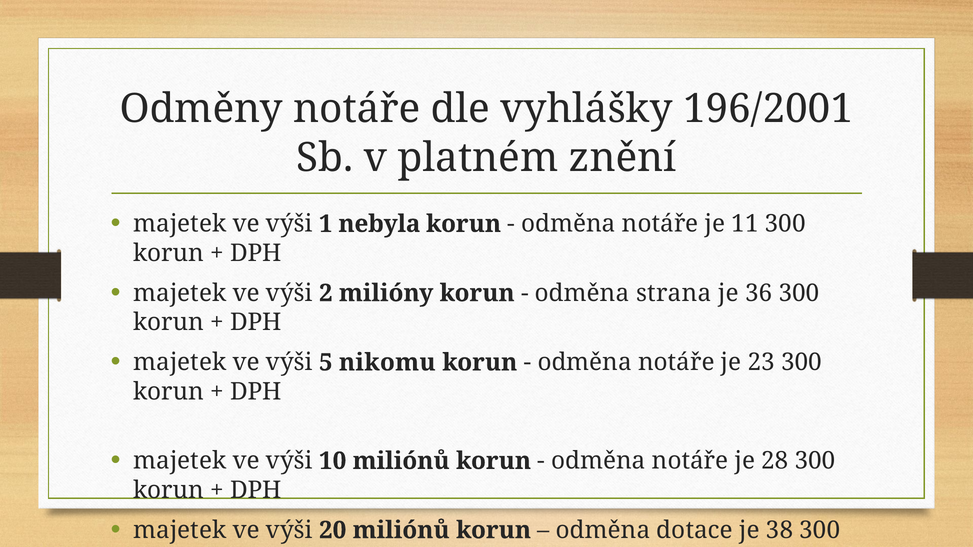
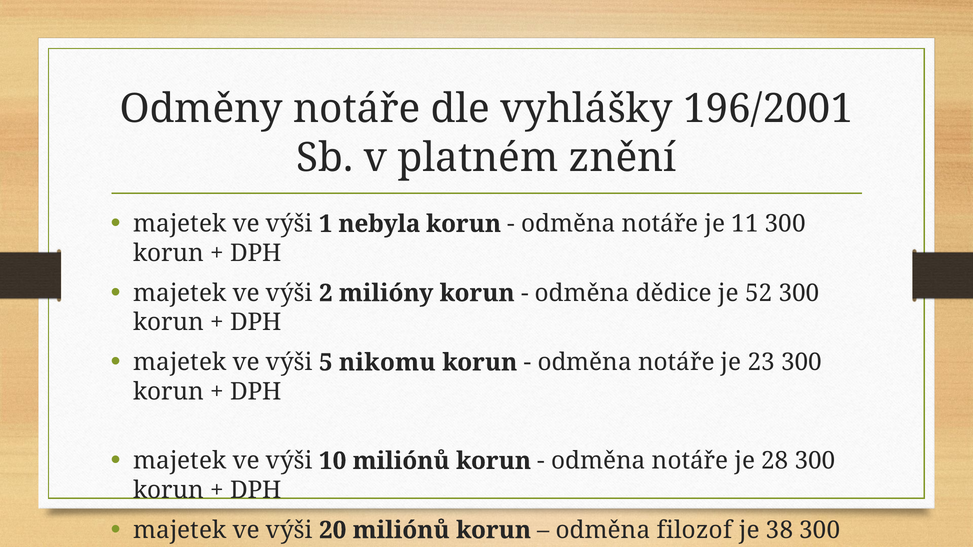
strana: strana -> dědice
36: 36 -> 52
dotace: dotace -> filozof
